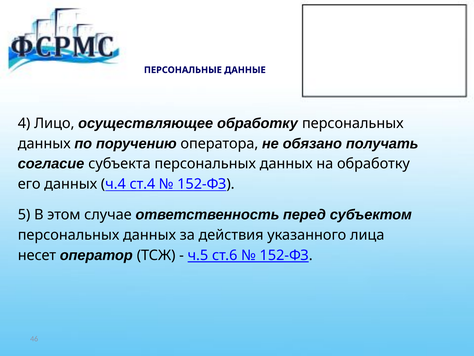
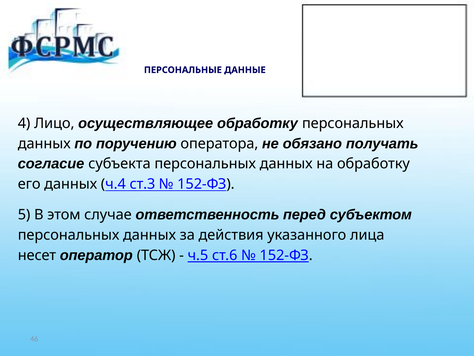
ст.4: ст.4 -> ст.3
